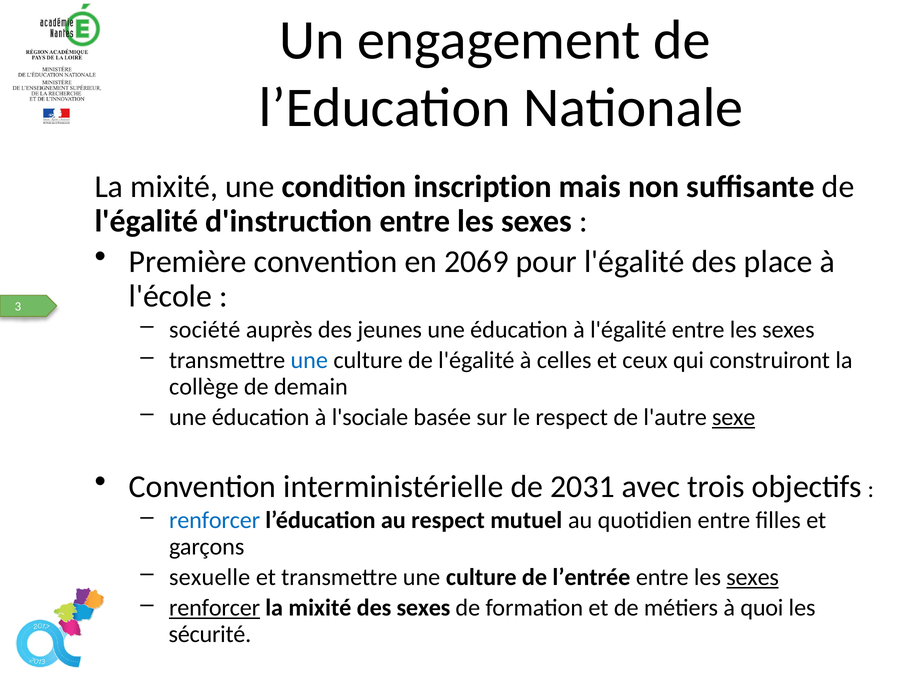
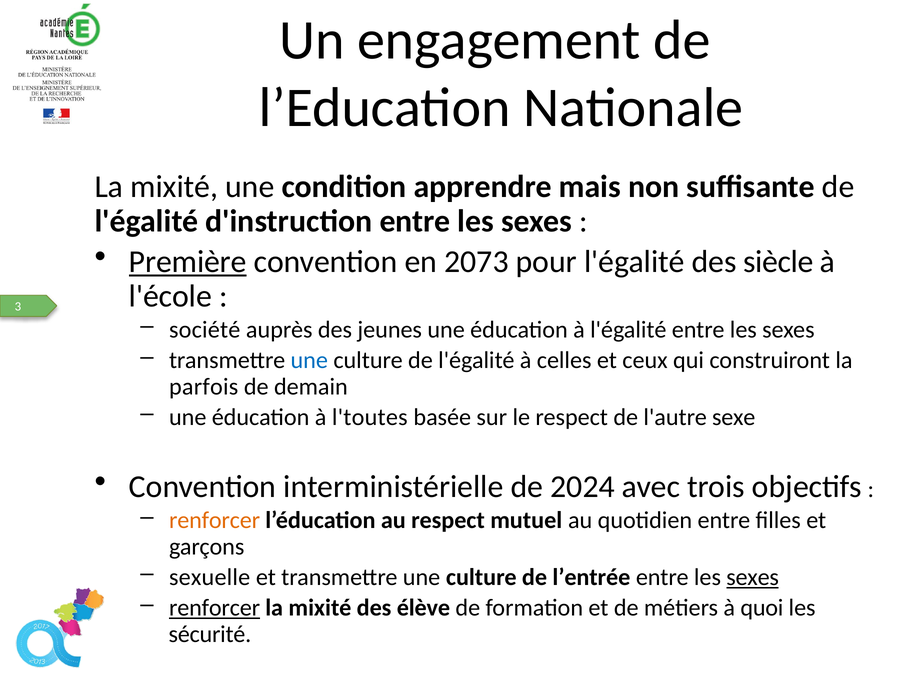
inscription: inscription -> apprendre
Première underline: none -> present
2069: 2069 -> 2073
place: place -> siècle
collège: collège -> parfois
l'sociale: l'sociale -> l'toutes
sexe underline: present -> none
2031: 2031 -> 2024
renforcer at (215, 520) colour: blue -> orange
des sexes: sexes -> élève
